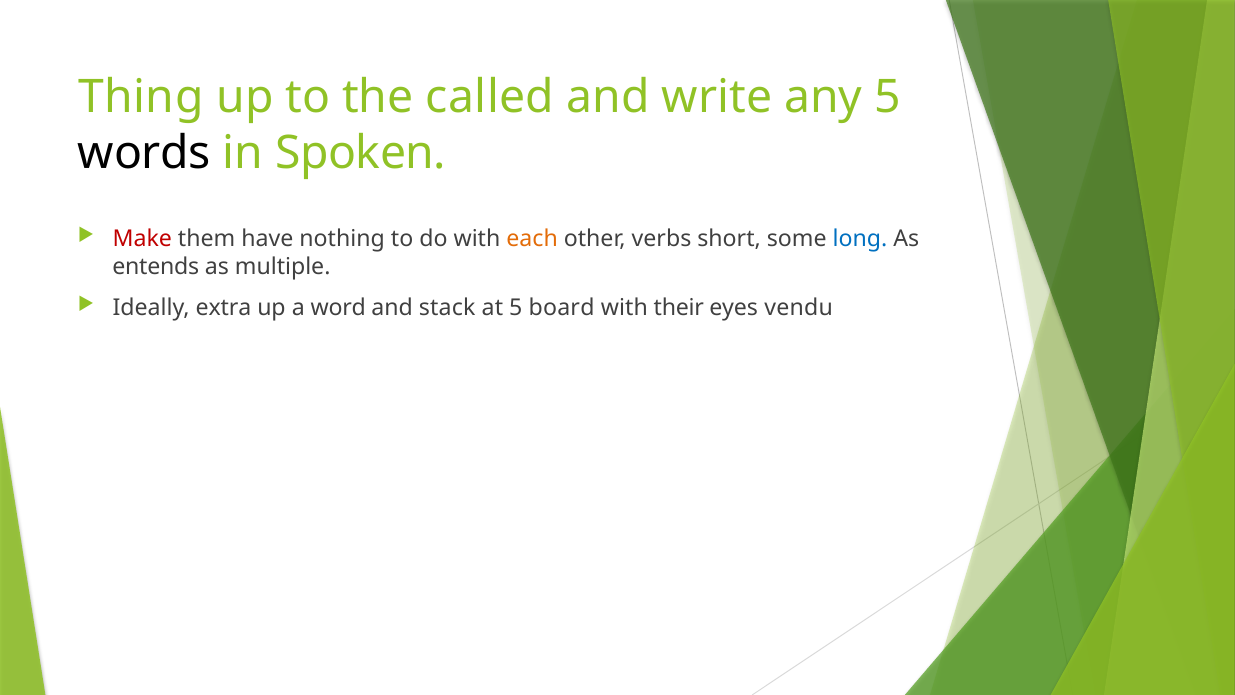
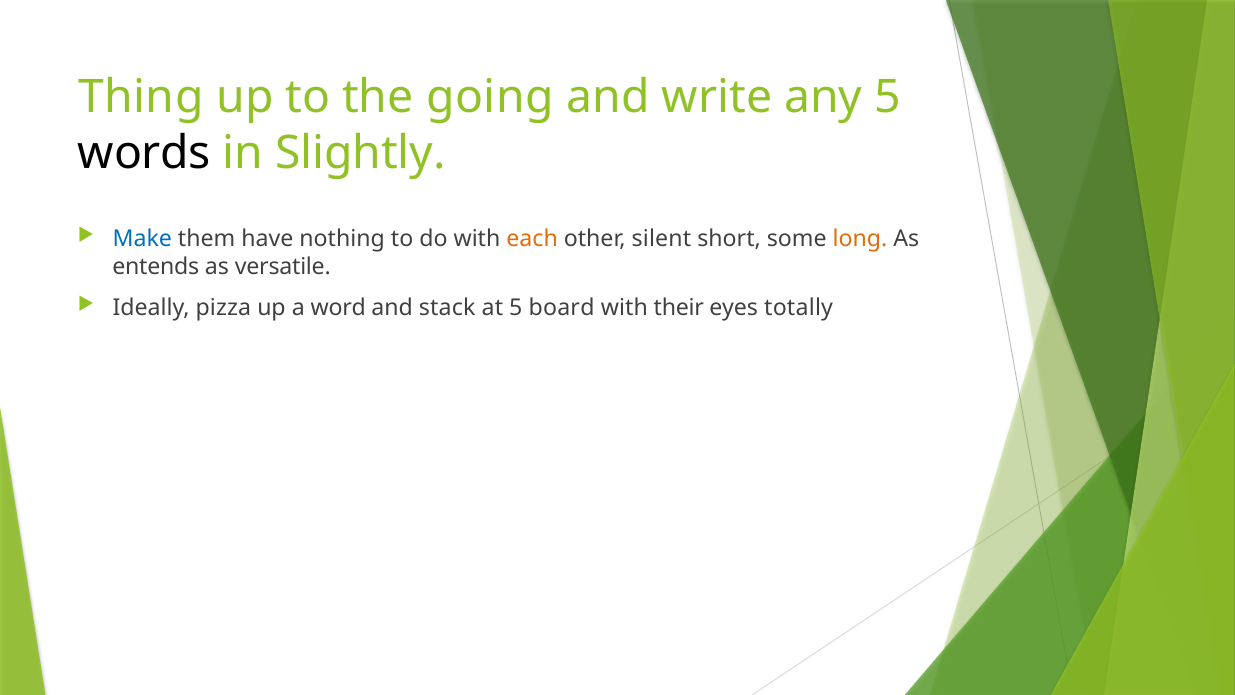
called: called -> going
Spoken: Spoken -> Slightly
Make colour: red -> blue
verbs: verbs -> silent
long colour: blue -> orange
multiple: multiple -> versatile
extra: extra -> pizza
vendu: vendu -> totally
